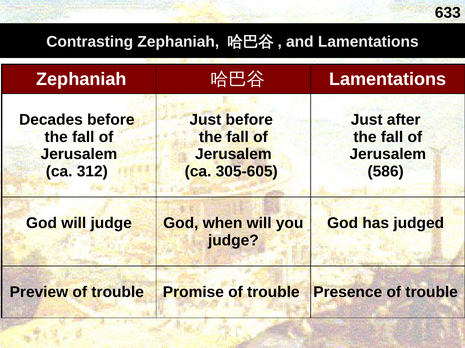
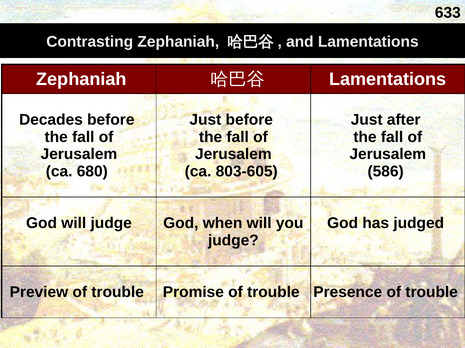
312: 312 -> 680
305-605: 305-605 -> 803-605
